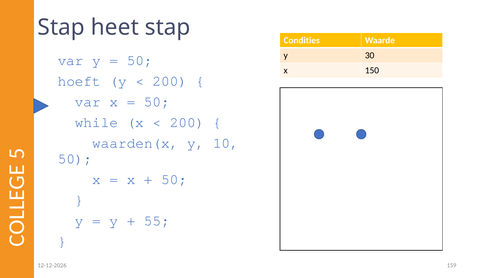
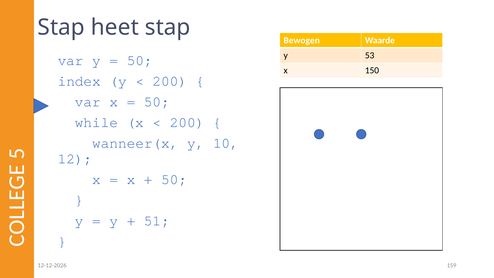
Condities: Condities -> Bewogen
30: 30 -> 53
hoeft: hoeft -> index
waarden(x: waarden(x -> wanneer(x
50 at (75, 159): 50 -> 12
55: 55 -> 51
